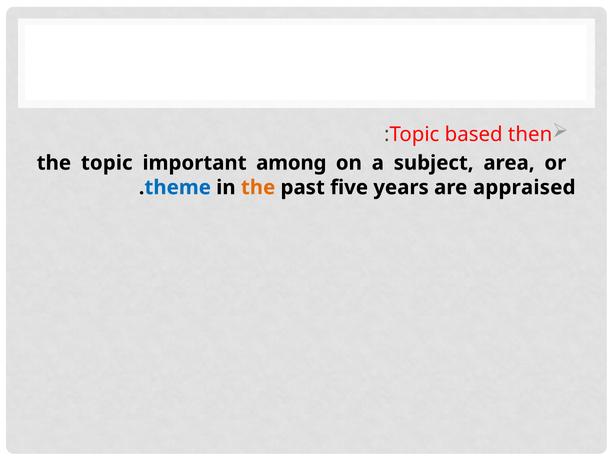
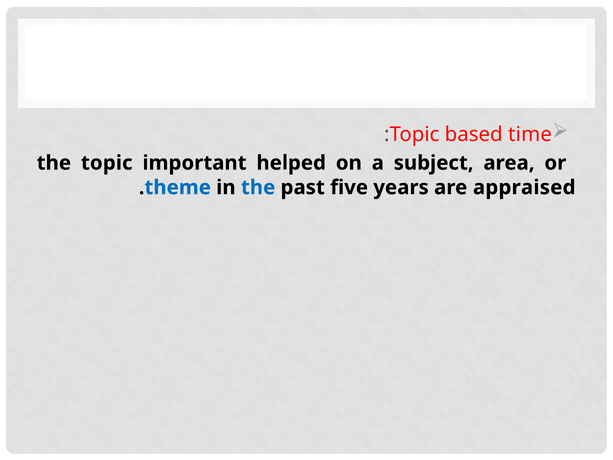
then: then -> time
among: among -> helped
the at (258, 187) colour: orange -> blue
